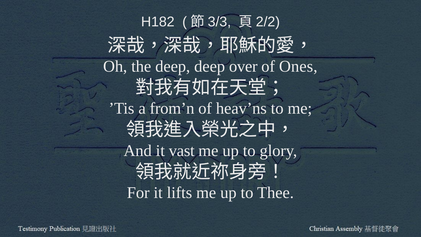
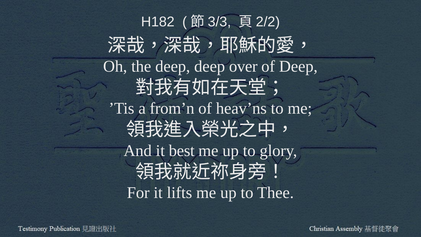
of Ones: Ones -> Deep
vast: vast -> best
